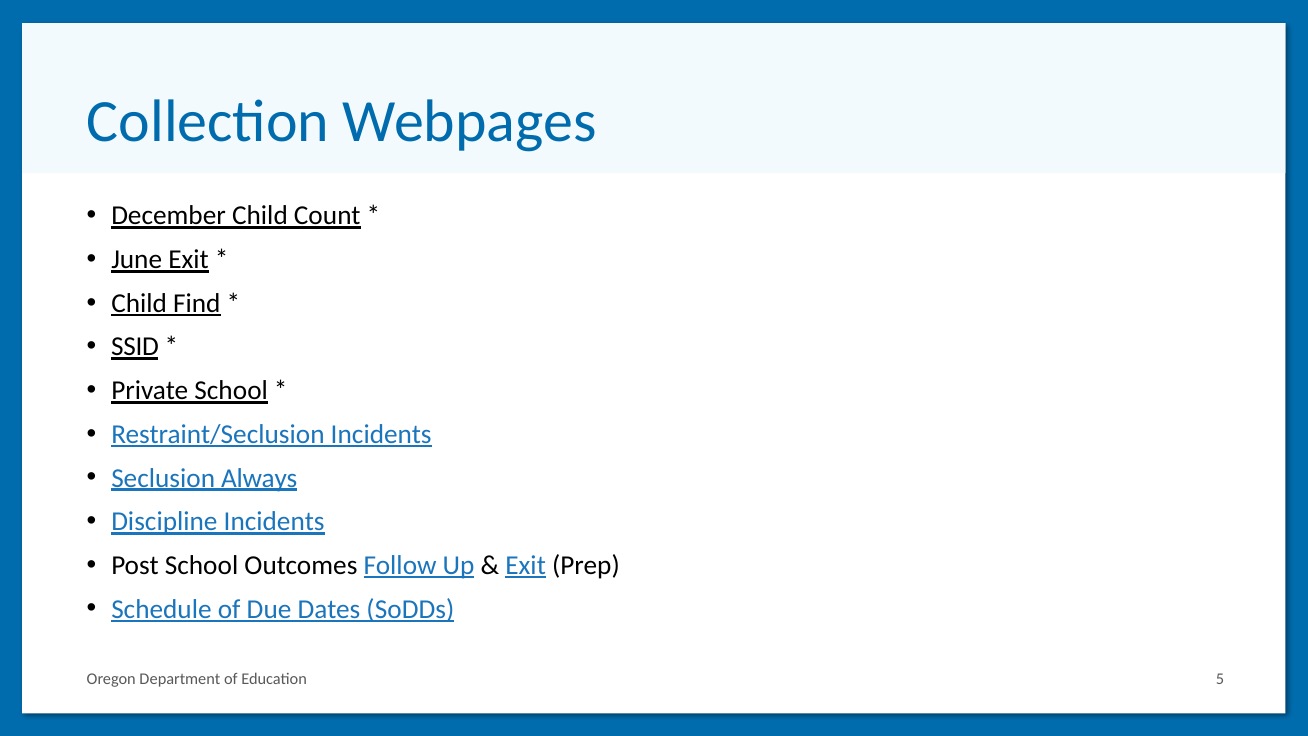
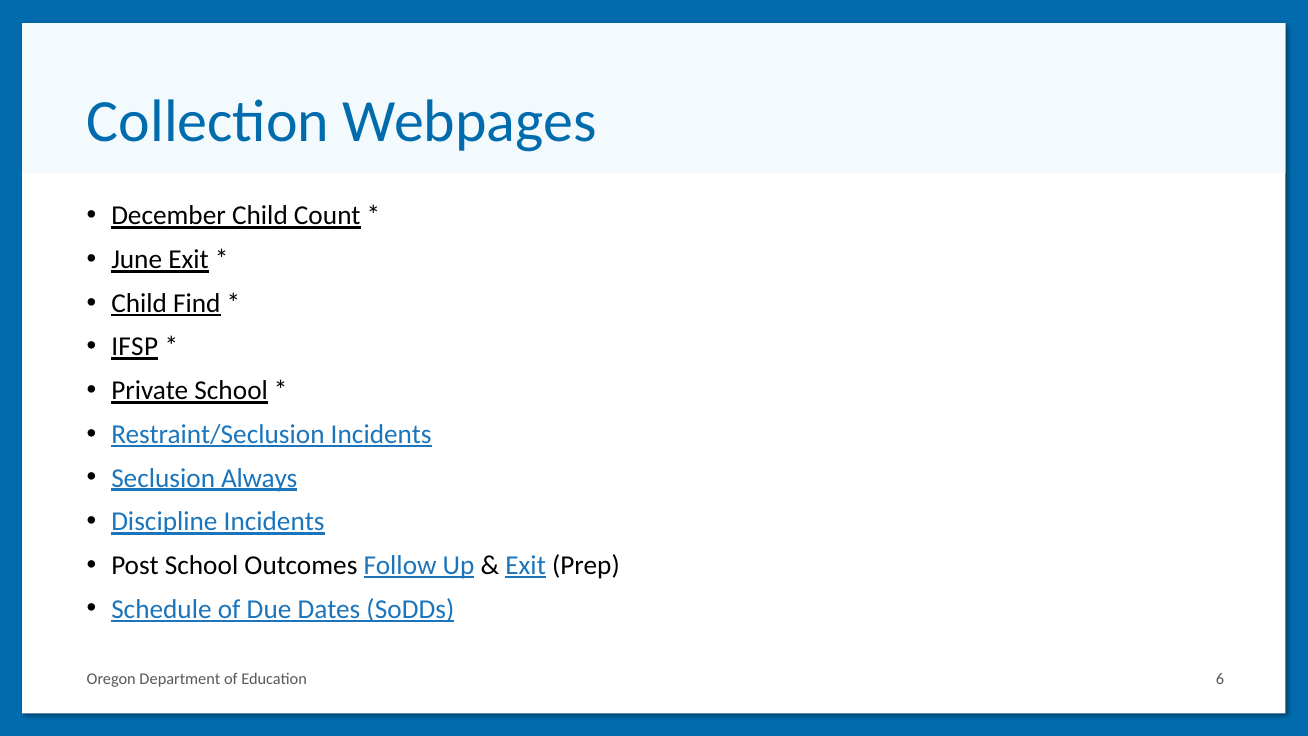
SSID: SSID -> IFSP
5: 5 -> 6
